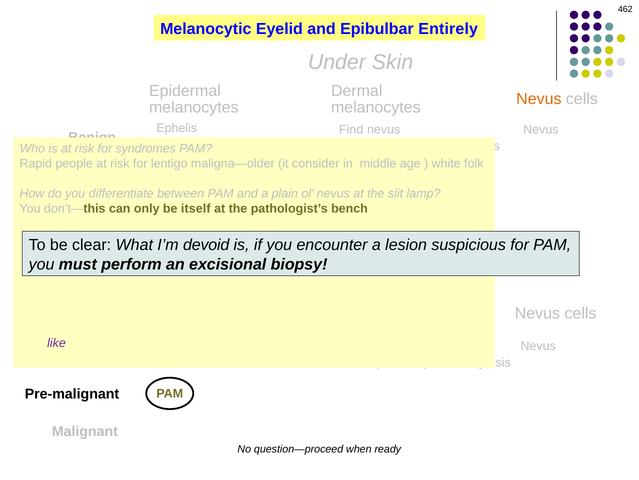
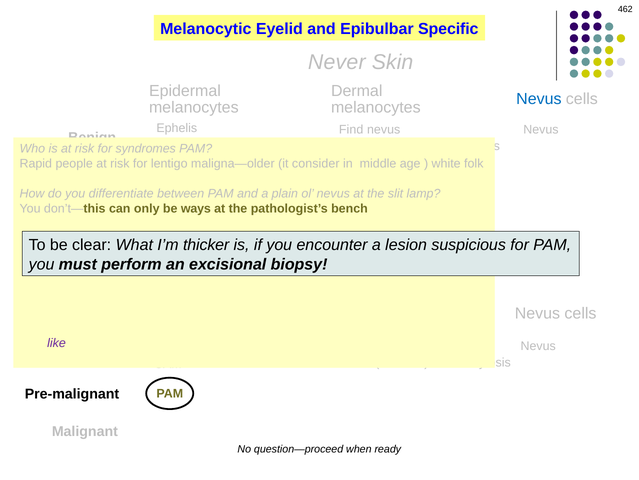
Entirely: Entirely -> Specific
Under: Under -> Never
Nevus at (539, 99) colour: orange -> blue
itself: itself -> ways
devoid: devoid -> thicker
